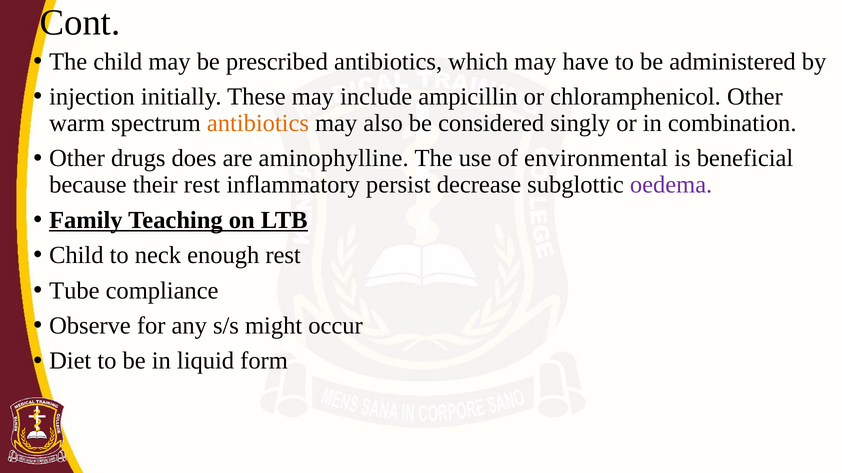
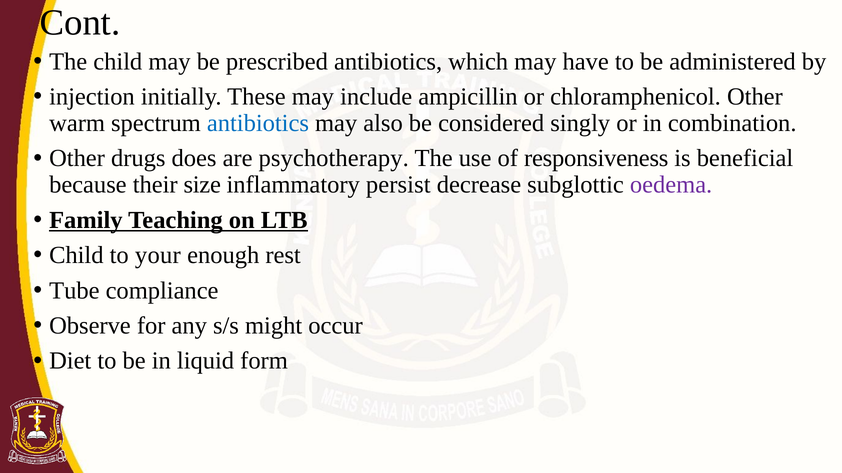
antibiotics at (258, 123) colour: orange -> blue
aminophylline: aminophylline -> psychotherapy
environmental: environmental -> responsiveness
their rest: rest -> size
neck: neck -> your
